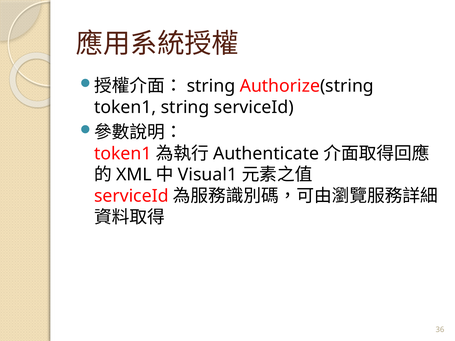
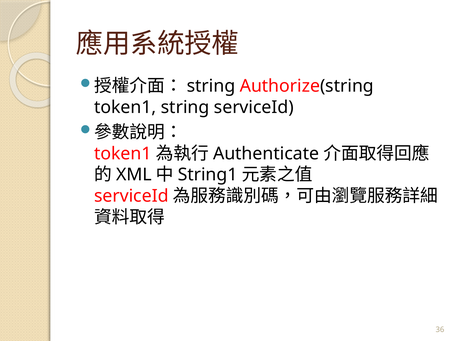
Visual1: Visual1 -> String1
